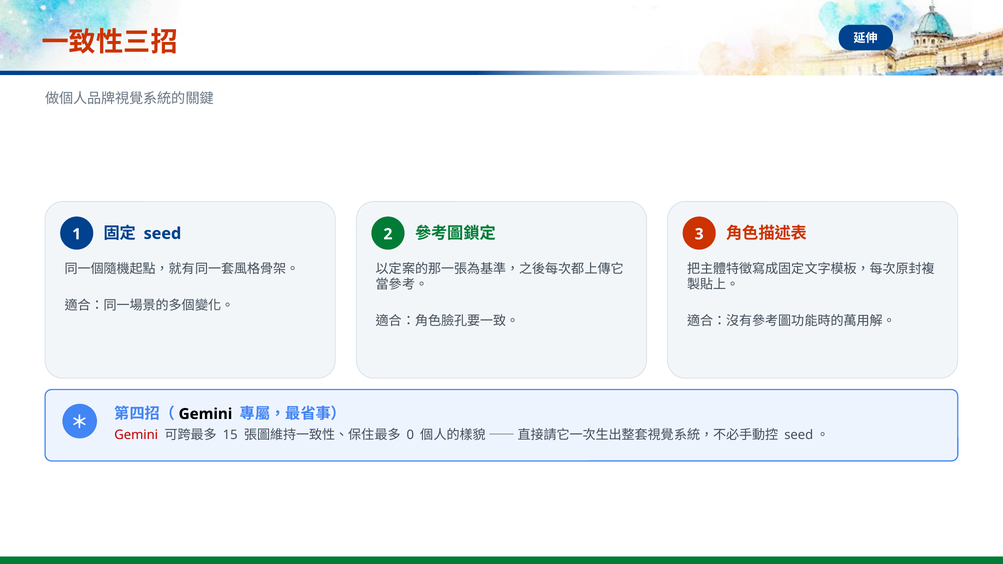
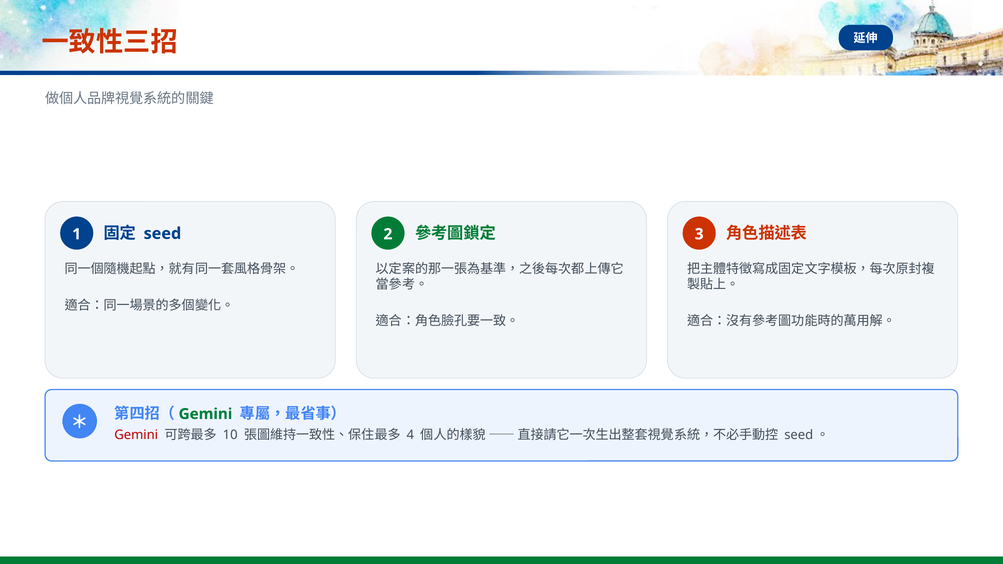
Gemini at (205, 414) colour: black -> green
15: 15 -> 10
0: 0 -> 4
